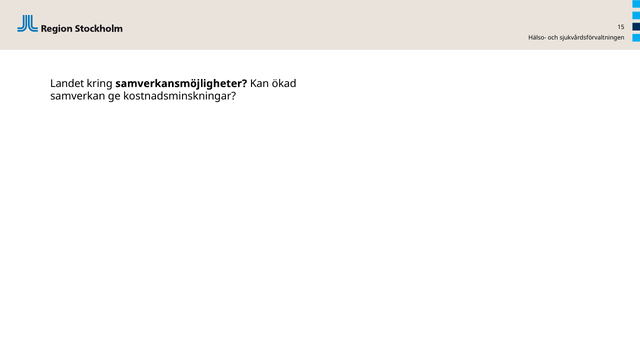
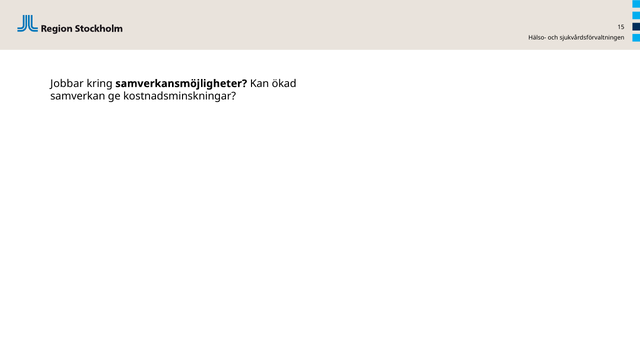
Landet: Landet -> Jobbar
